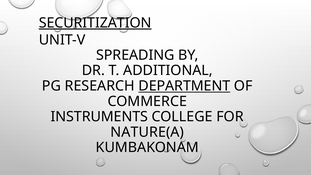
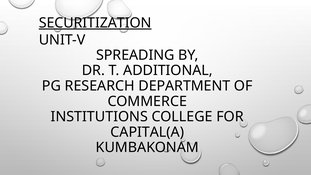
DEPARTMENT underline: present -> none
INSTRUMENTS: INSTRUMENTS -> INSTITUTIONS
NATURE(A: NATURE(A -> CAPITAL(A
